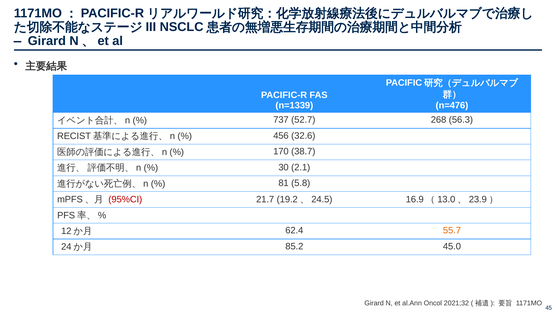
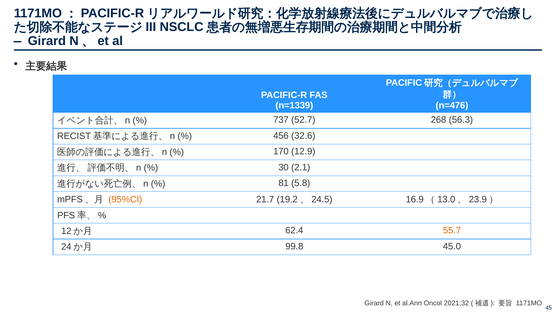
38.7: 38.7 -> 12.9
95%CI colour: red -> orange
85.2: 85.2 -> 99.8
